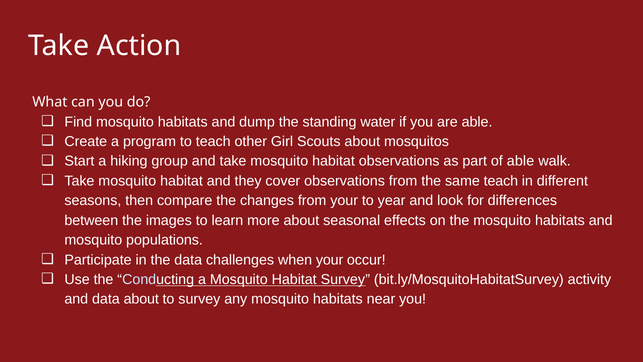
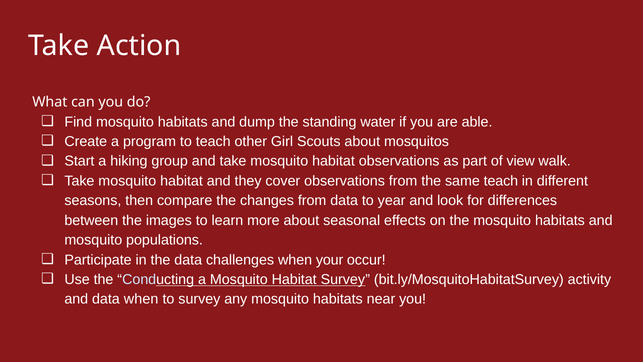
of able: able -> view
from your: your -> data
data about: about -> when
